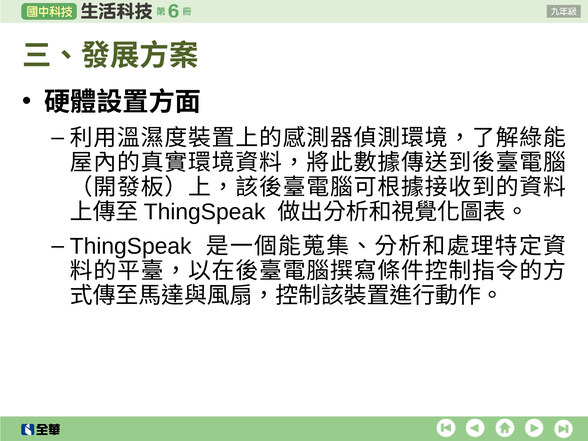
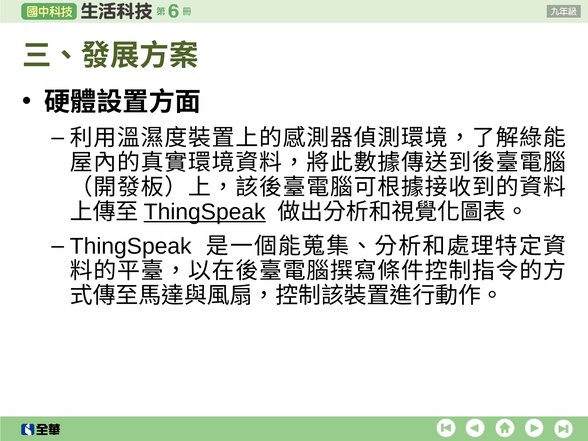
ThingSpeak at (205, 212) underline: none -> present
